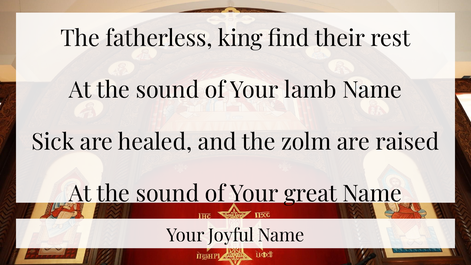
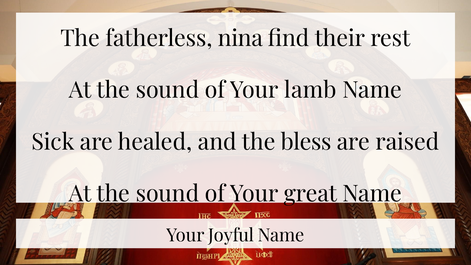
king: king -> nina
zolm: zolm -> bless
